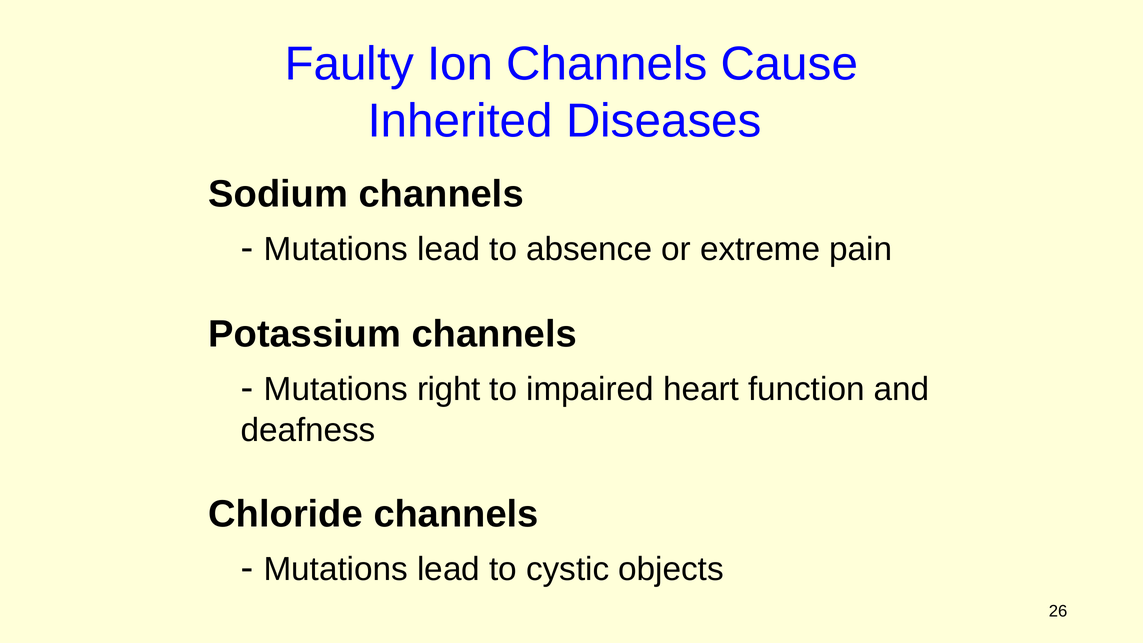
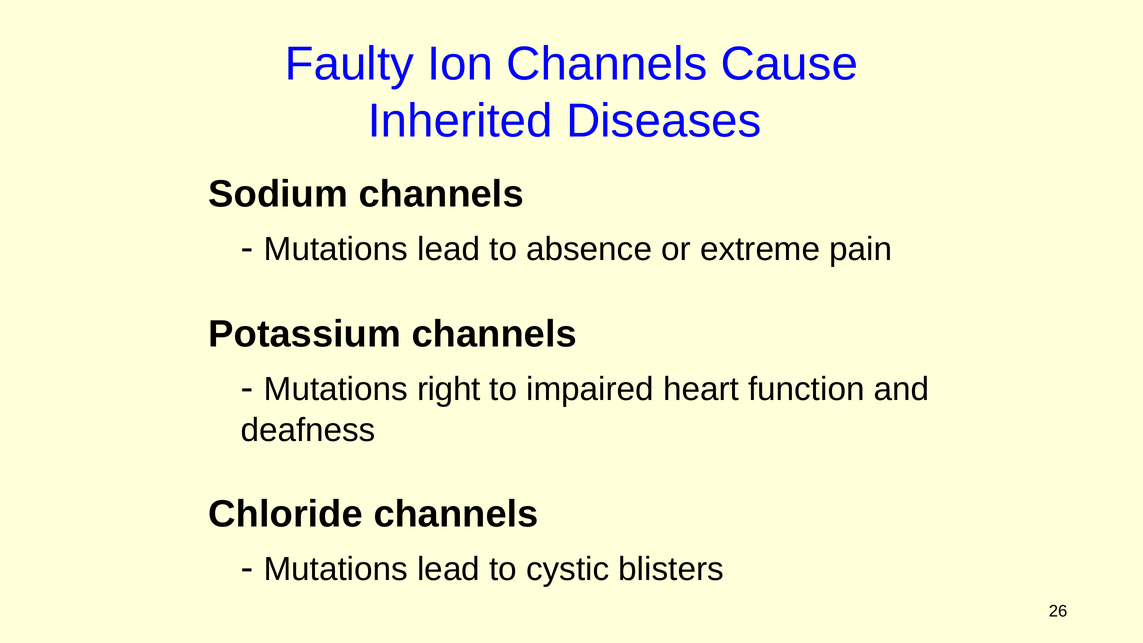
objects: objects -> blisters
